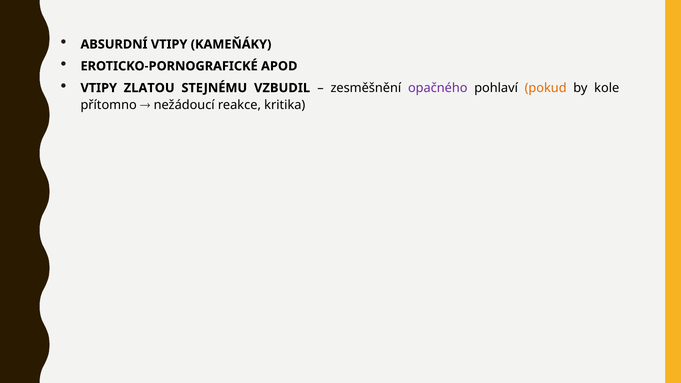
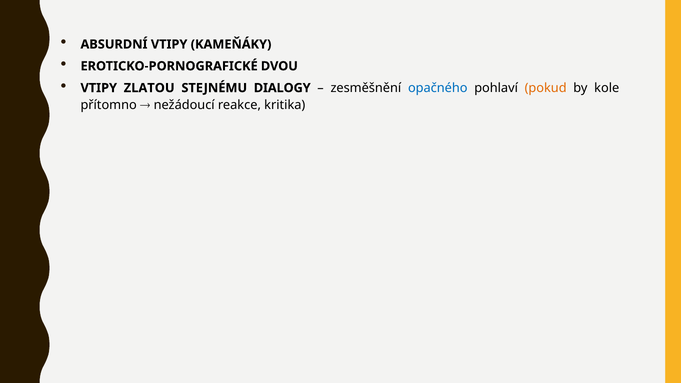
APOD: APOD -> DVOU
VZBUDIL: VZBUDIL -> DIALOGY
opačného colour: purple -> blue
